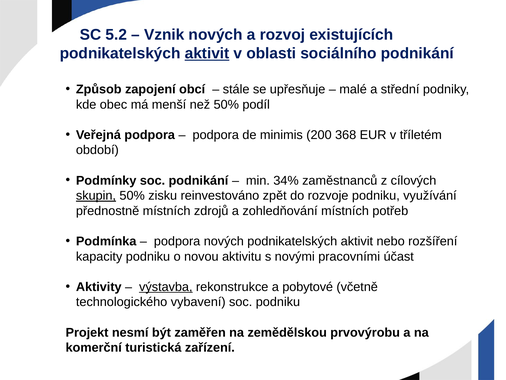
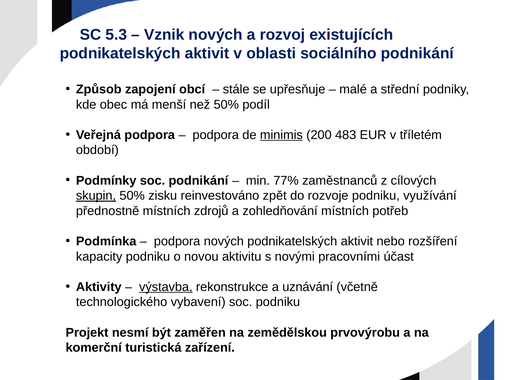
5.2: 5.2 -> 5.3
aktivit at (207, 53) underline: present -> none
minimis underline: none -> present
368: 368 -> 483
34%: 34% -> 77%
pobytové: pobytové -> uznávání
